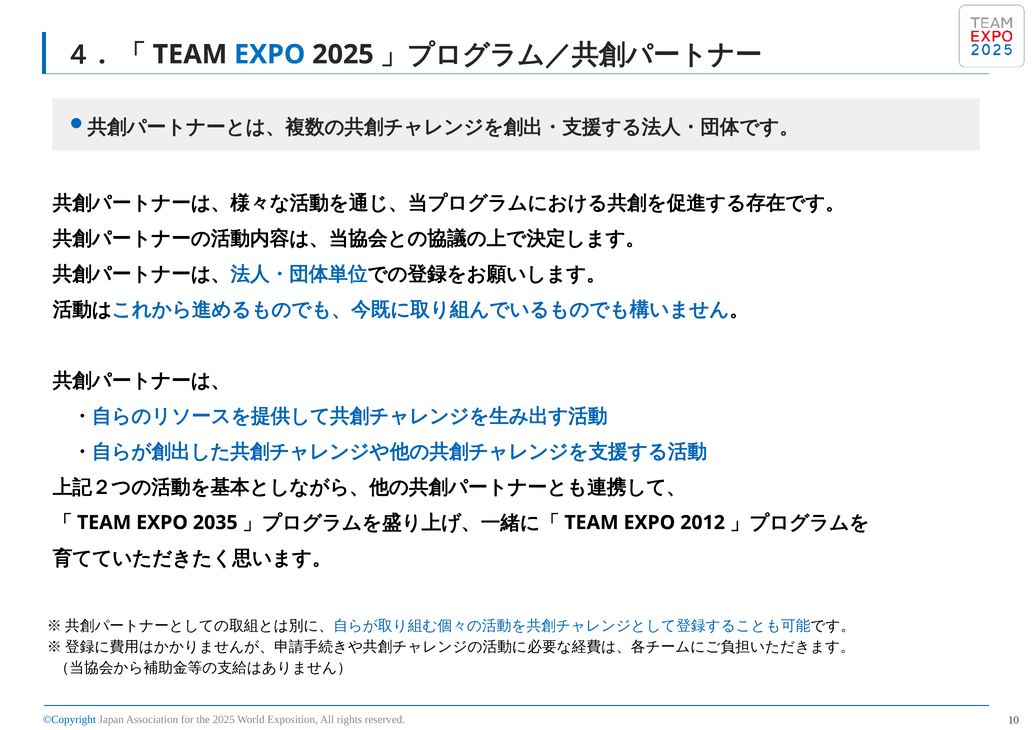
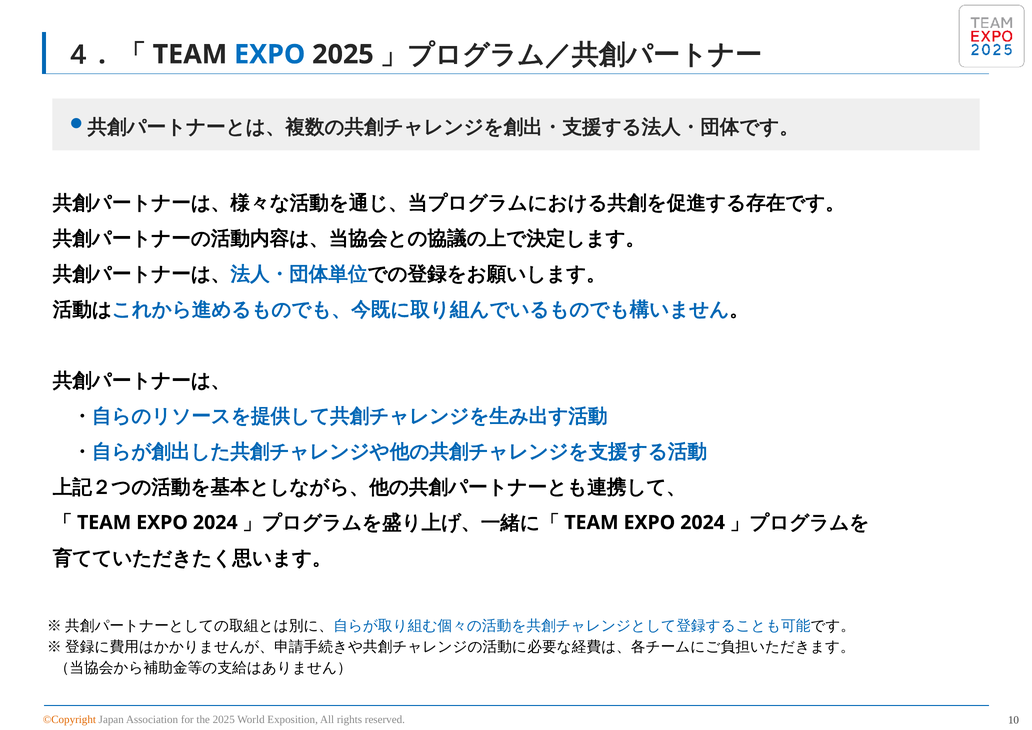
2035 at (215, 522): 2035 -> 2024
2012 at (703, 522): 2012 -> 2024
©Copyright colour: blue -> orange
